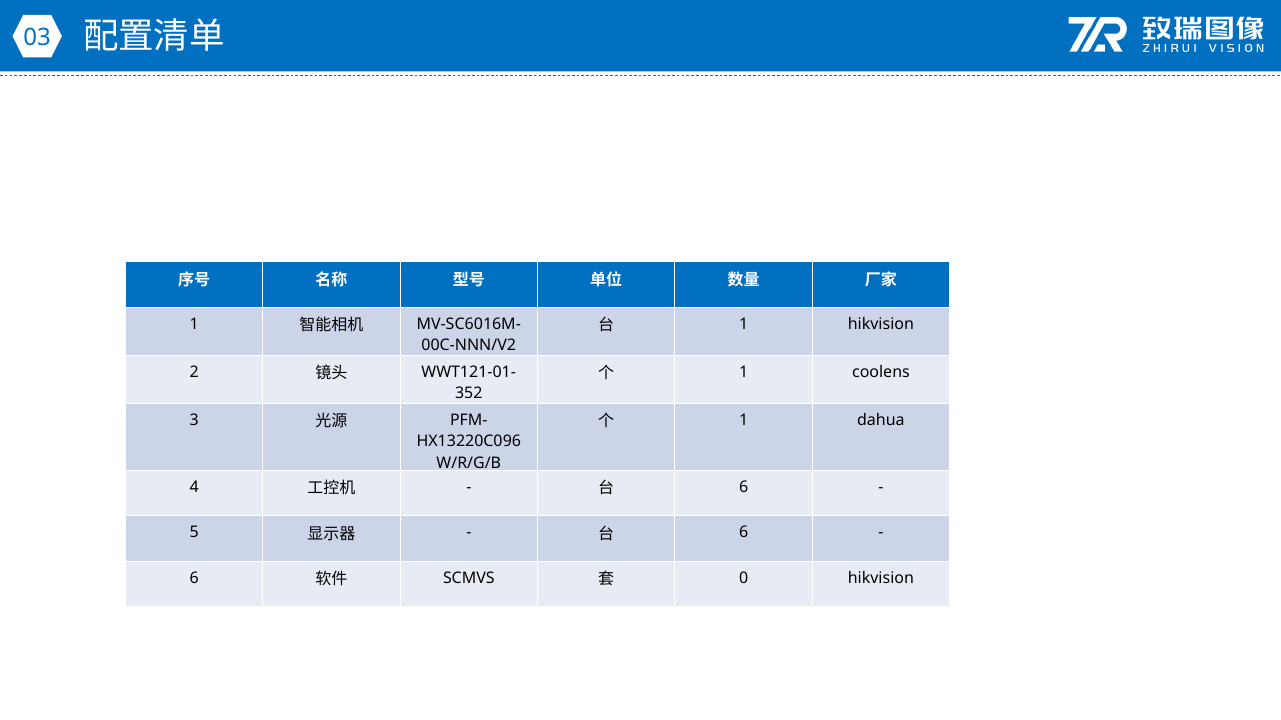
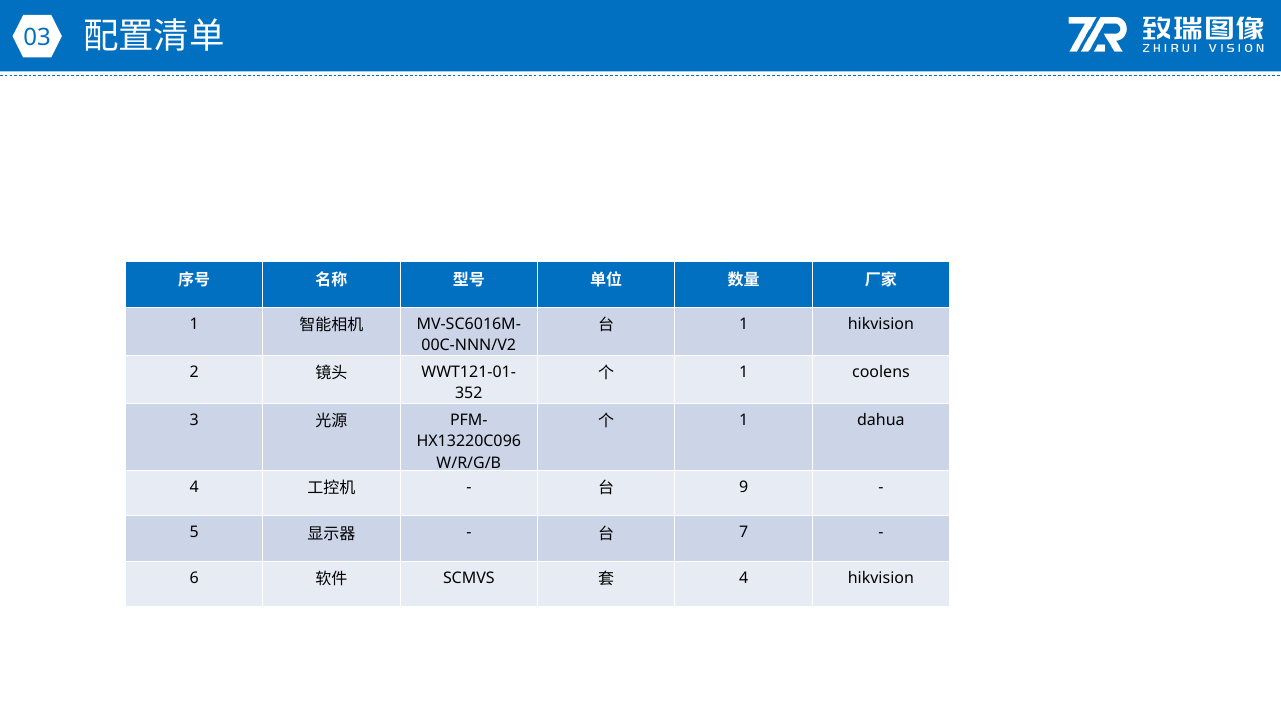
6 at (744, 487): 6 -> 9
6 at (744, 533): 6 -> 7
0 at (744, 578): 0 -> 4
